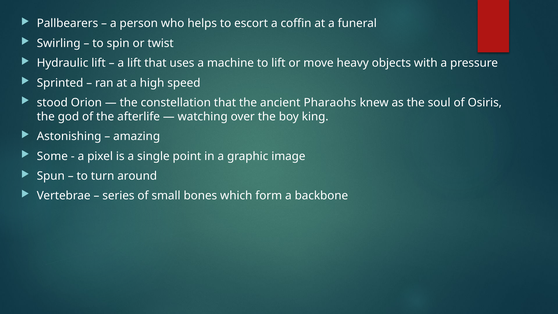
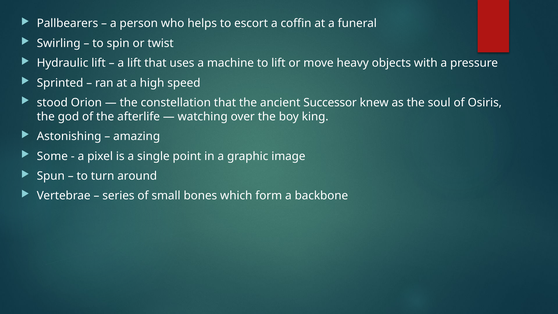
Pharaohs: Pharaohs -> Successor
